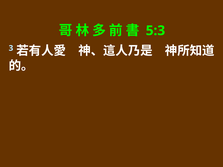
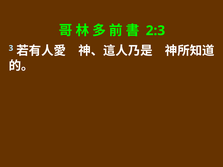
5:3: 5:3 -> 2:3
